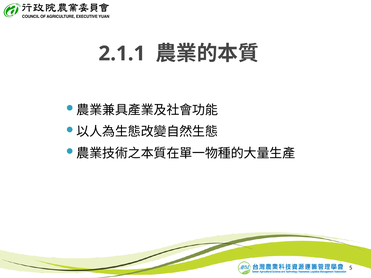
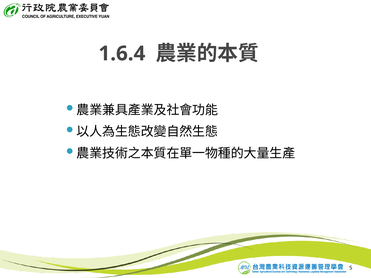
2.1.1: 2.1.1 -> 1.6.4
